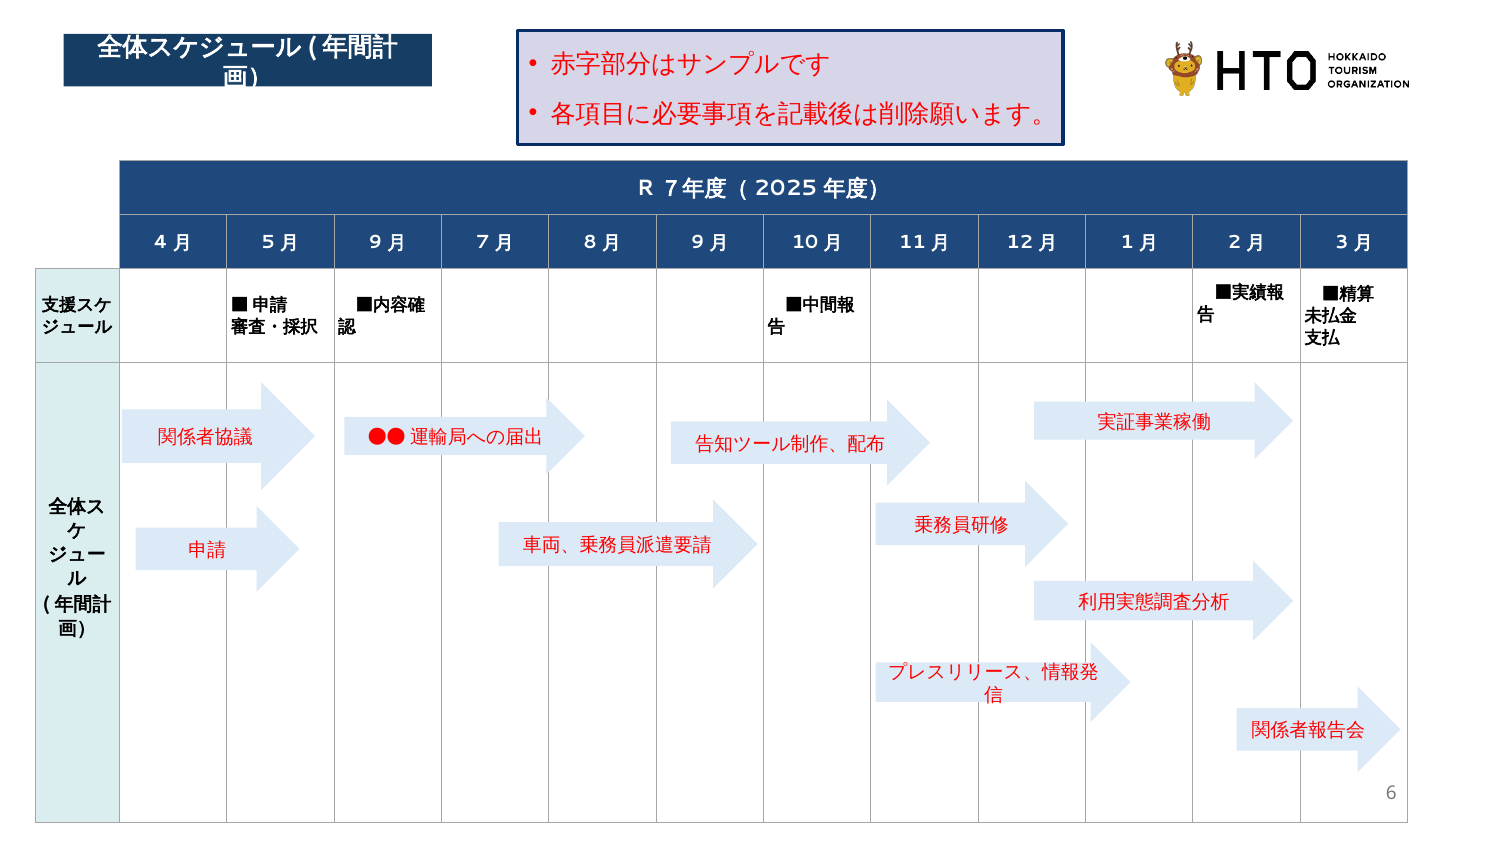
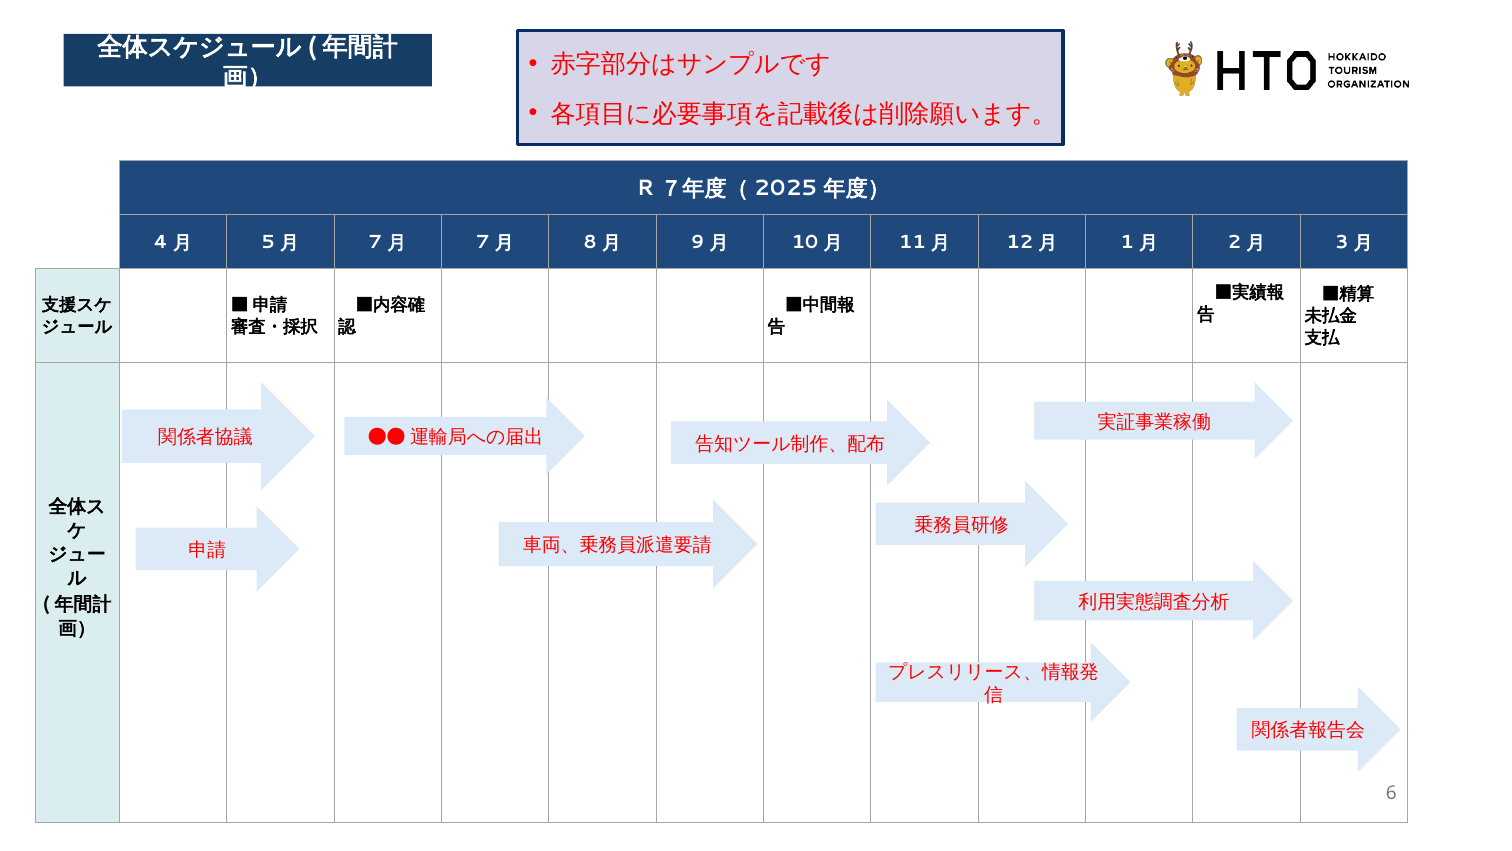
9 at (375, 242): 9 -> 7
